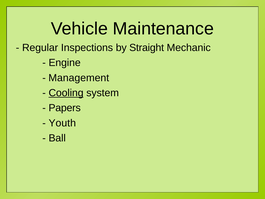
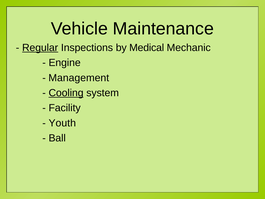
Regular underline: none -> present
Straight: Straight -> Medical
Papers: Papers -> Facility
